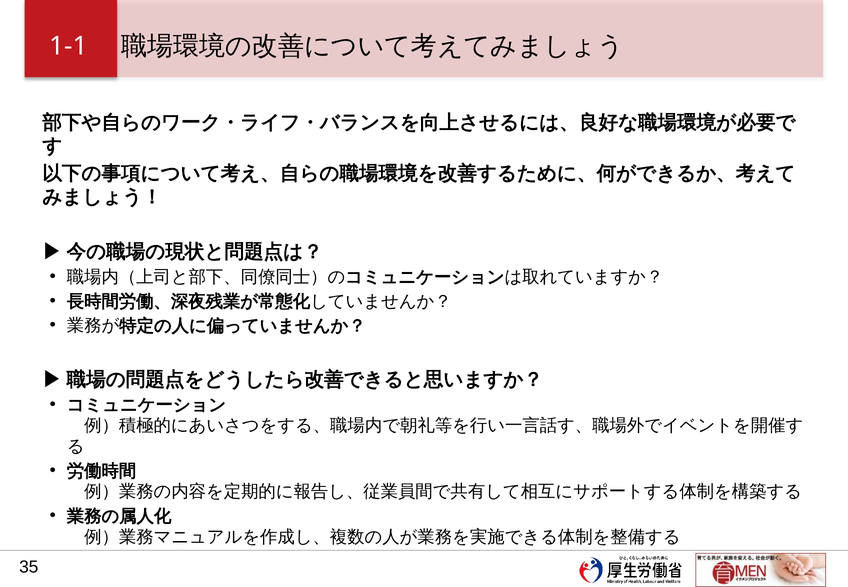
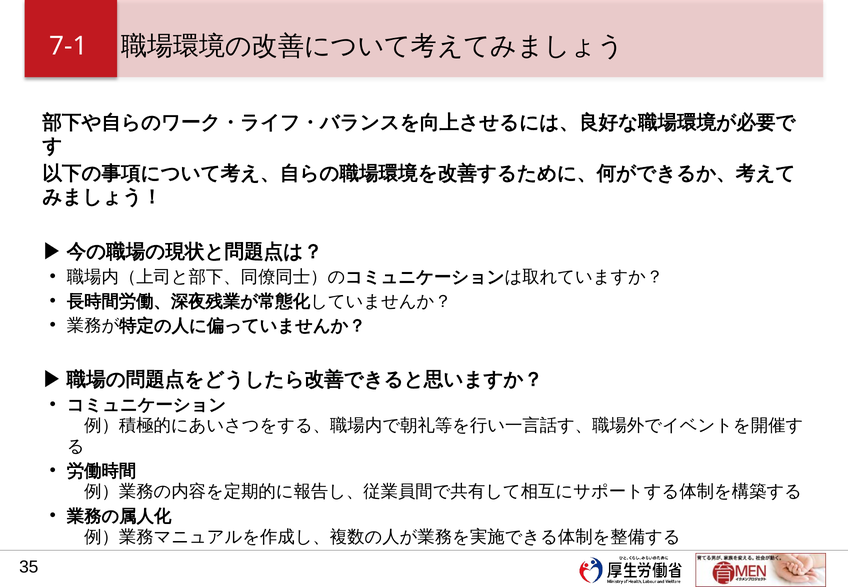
1-1: 1-1 -> 7-1
